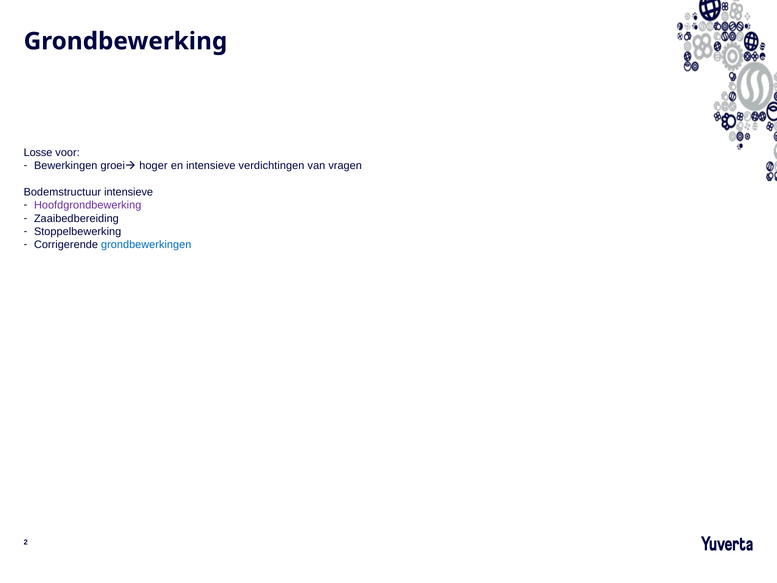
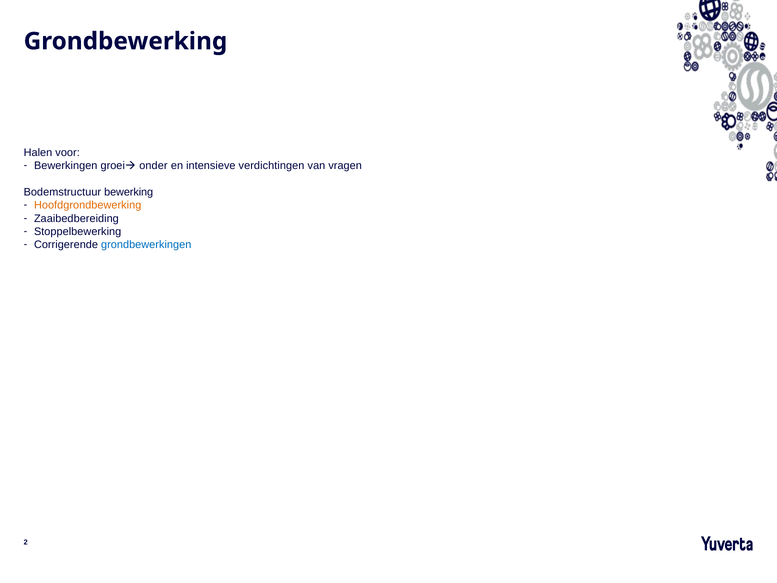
Losse: Losse -> Halen
hoger: hoger -> onder
Bodemstructuur intensieve: intensieve -> bewerking
Hoofdgrondbewerking colour: purple -> orange
